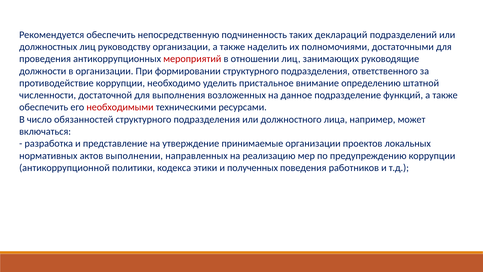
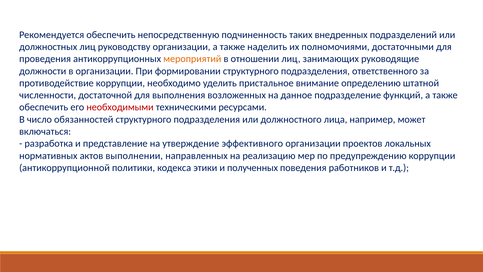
деклараций: деклараций -> внедренных
мероприятий colour: red -> orange
принимаемые: принимаемые -> эффективного
